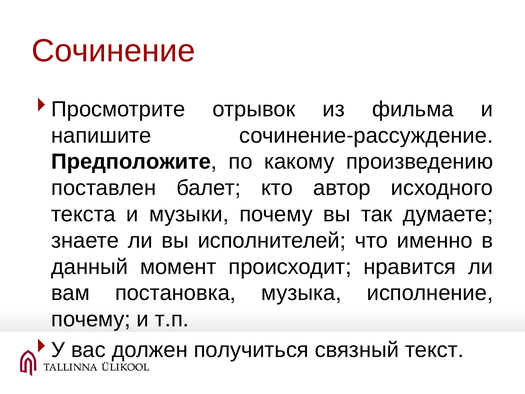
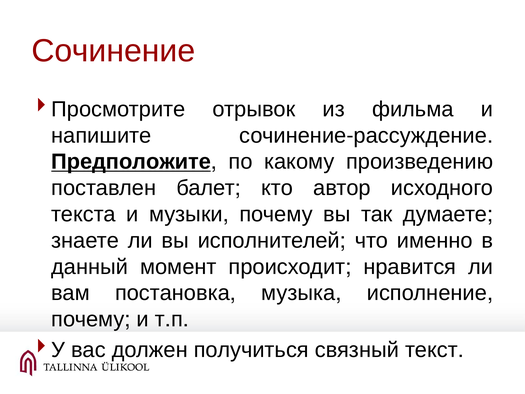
Предположите underline: none -> present
